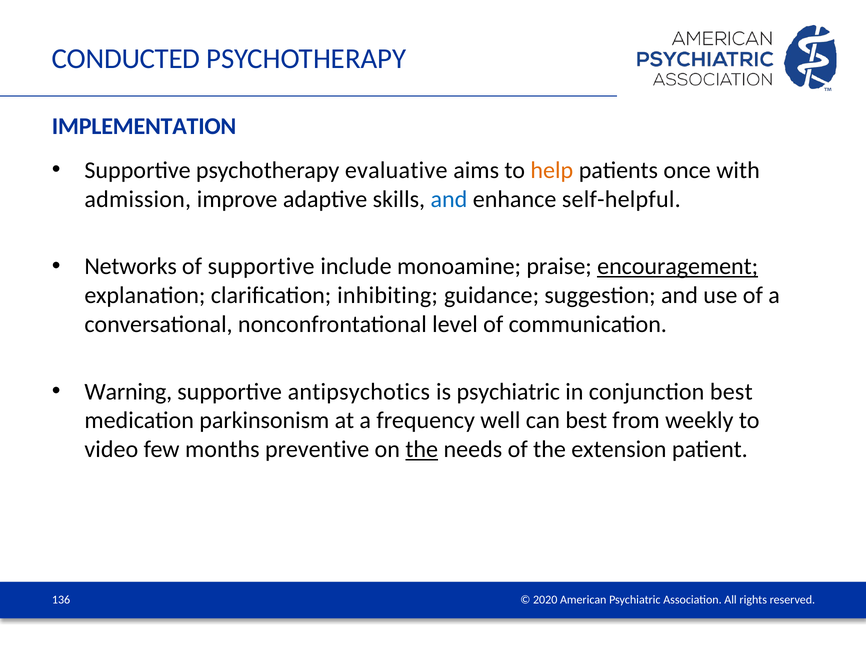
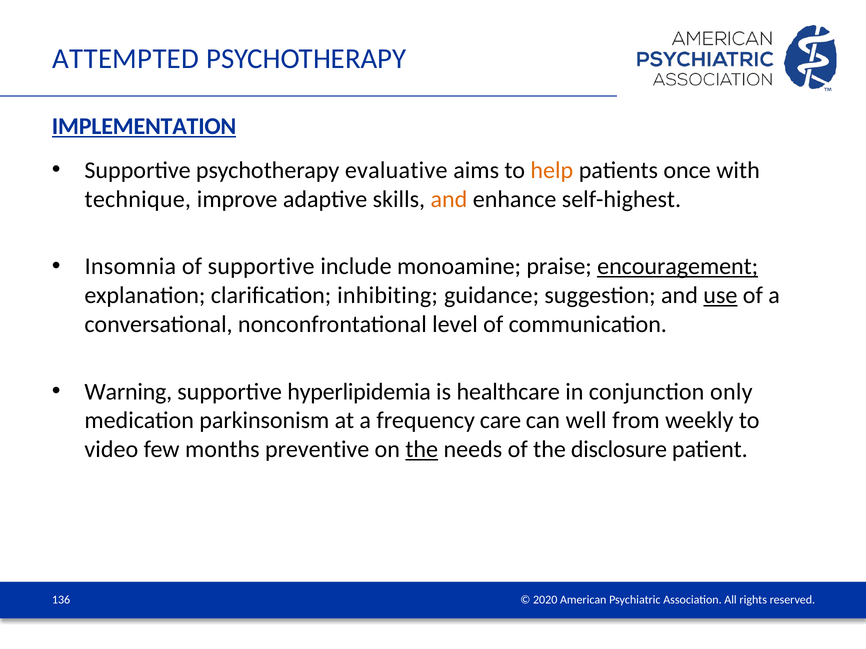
CONDUCTED: CONDUCTED -> ATTEMPTED
IMPLEMENTATION underline: none -> present
admission: admission -> technique
and at (449, 199) colour: blue -> orange
self-helpful: self-helpful -> self-highest
Networks: Networks -> Insomnia
use underline: none -> present
antipsychotics: antipsychotics -> hyperlipidemia
is psychiatric: psychiatric -> healthcare
conjunction best: best -> only
well: well -> care
can best: best -> well
extension: extension -> disclosure
